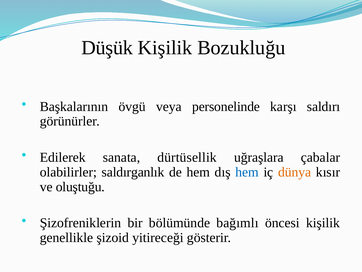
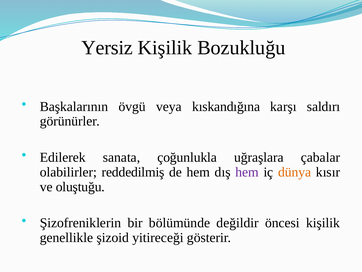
Düşük: Düşük -> Yersiz
personelinde: personelinde -> kıskandığına
dürtüsellik: dürtüsellik -> çoğunlukla
saldırganlık: saldırganlık -> reddedilmiş
hem at (247, 172) colour: blue -> purple
bağımlı: bağımlı -> değildir
